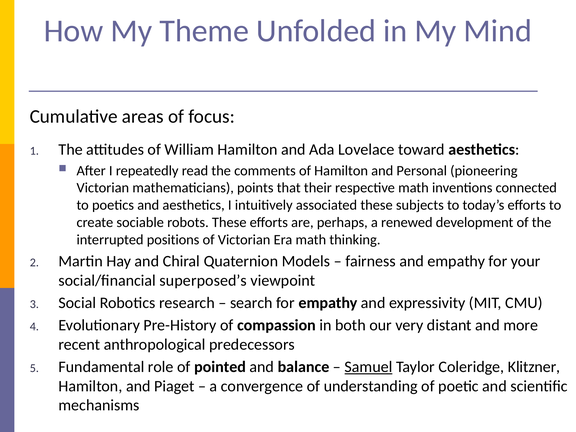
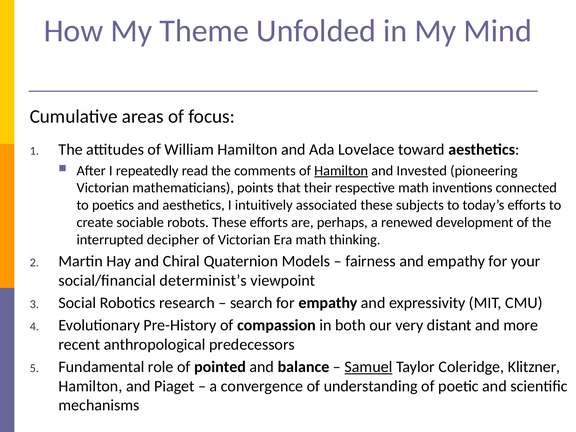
Hamilton at (341, 171) underline: none -> present
Personal: Personal -> Invested
positions: positions -> decipher
superposed’s: superposed’s -> determinist’s
